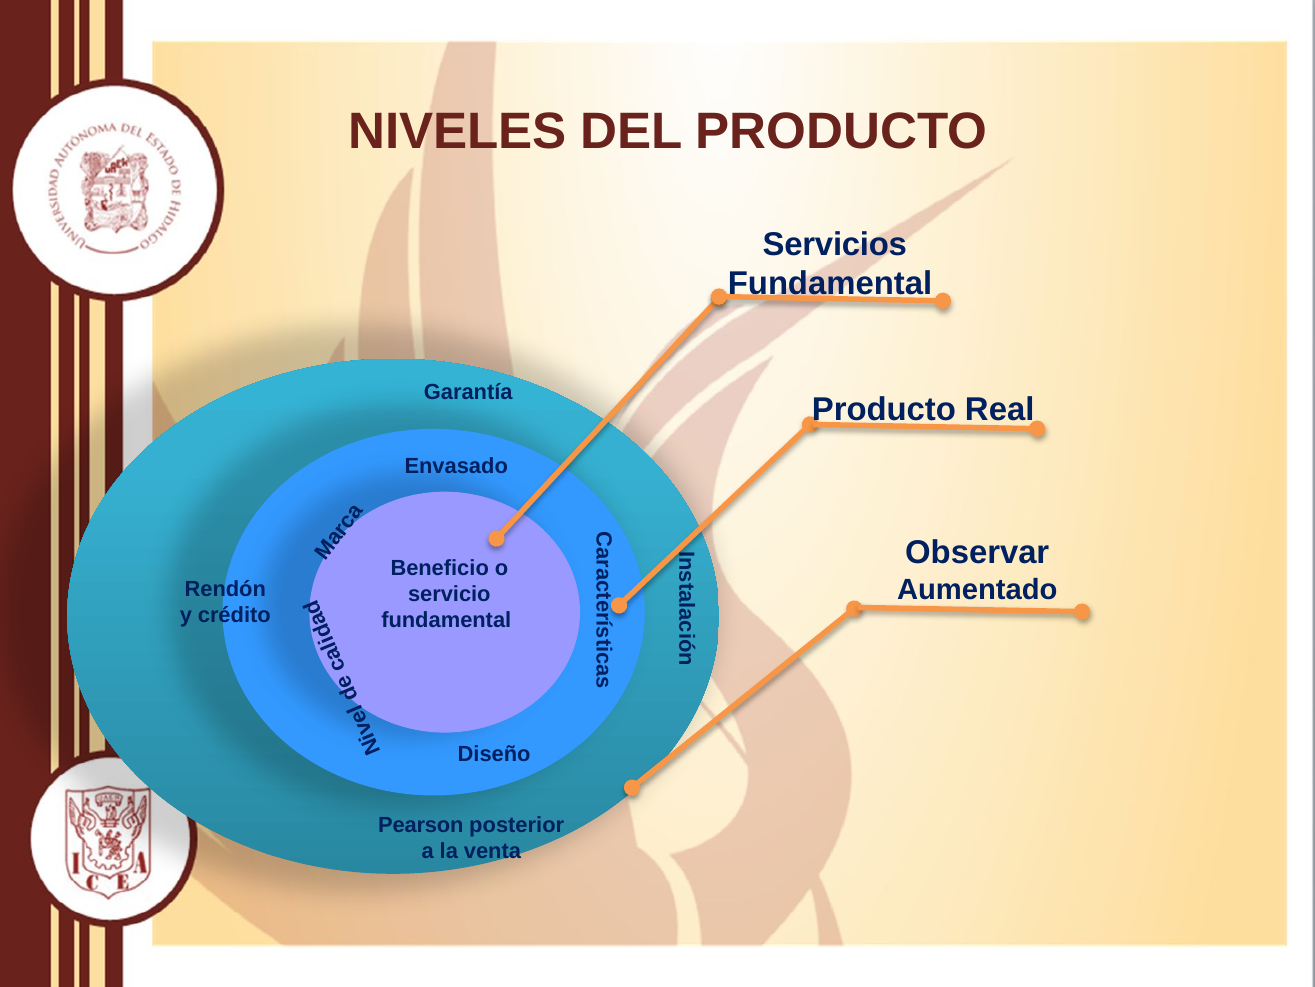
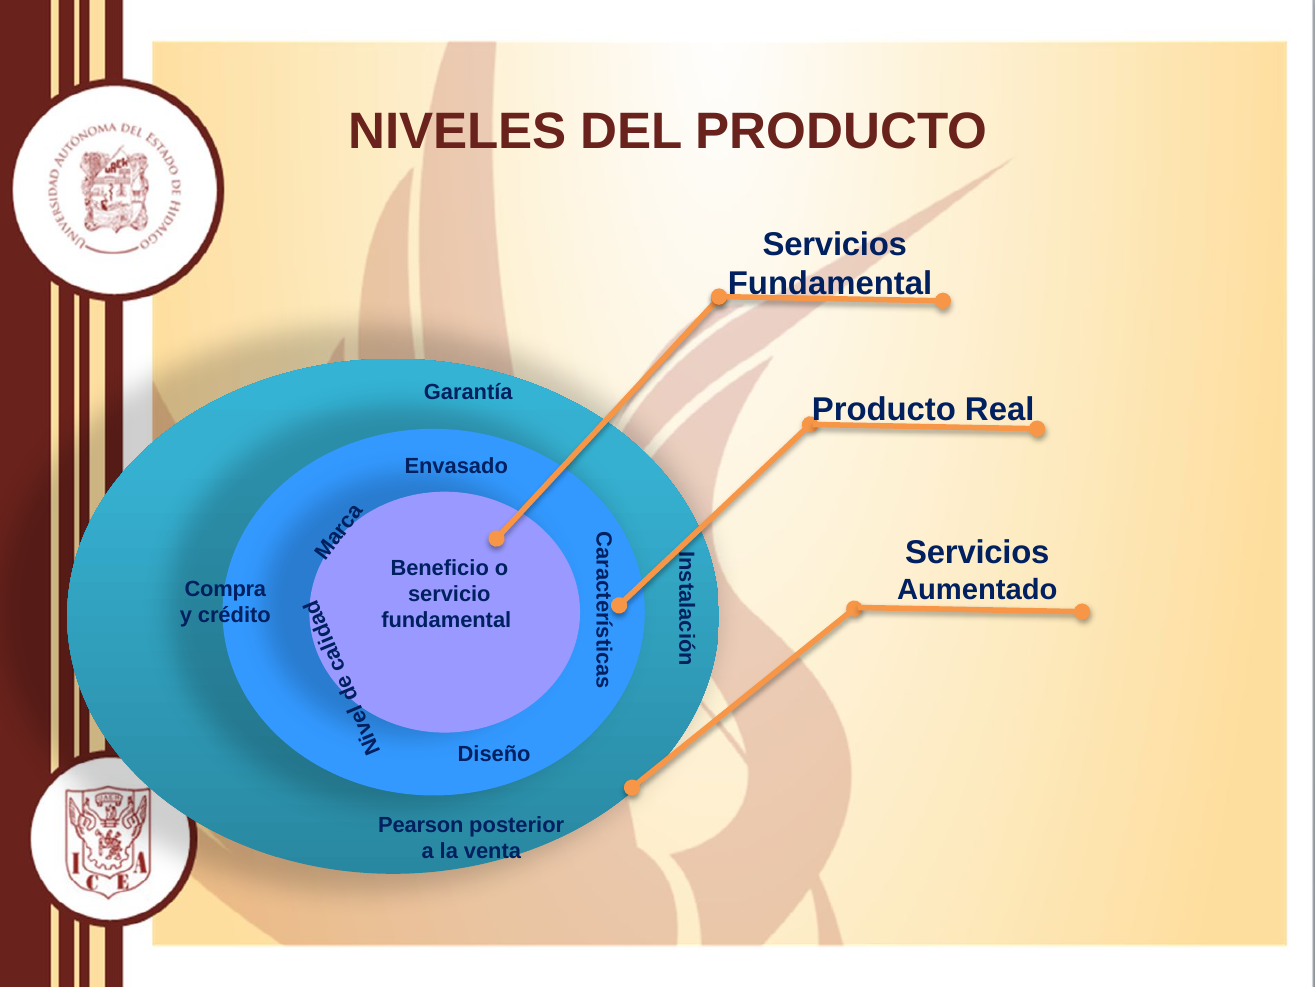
Observar at (977, 552): Observar -> Servicios
Rendón: Rendón -> Compra
